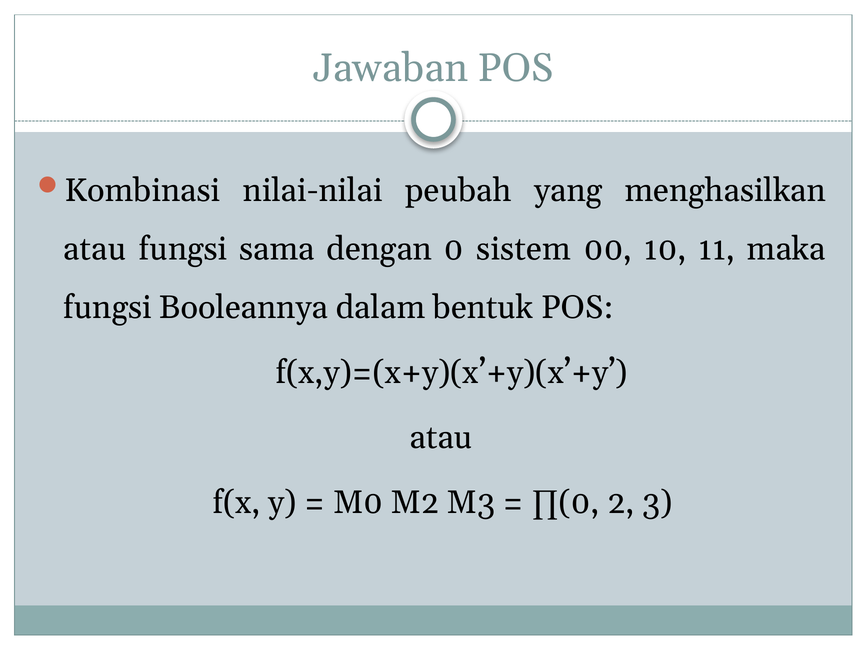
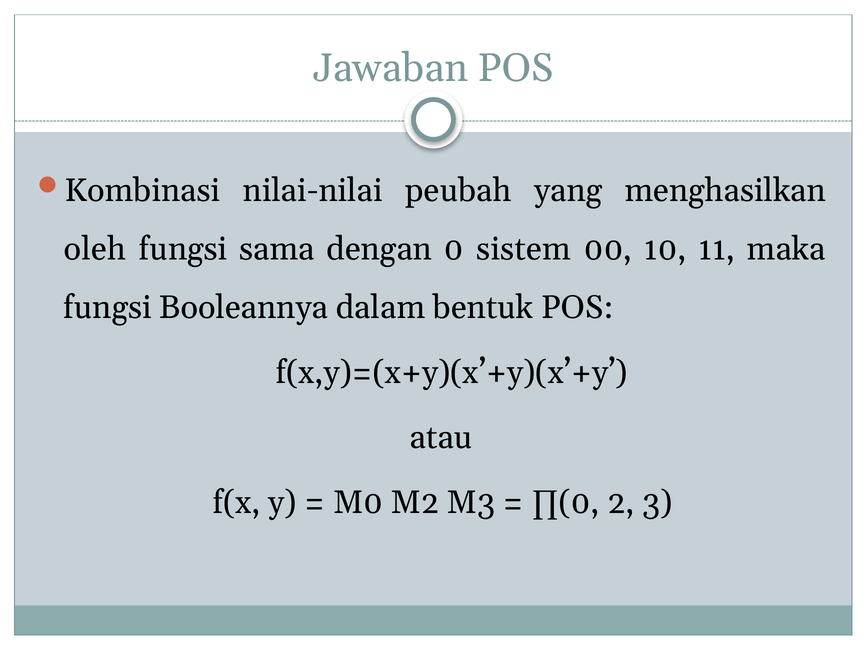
atau at (95, 249): atau -> oleh
